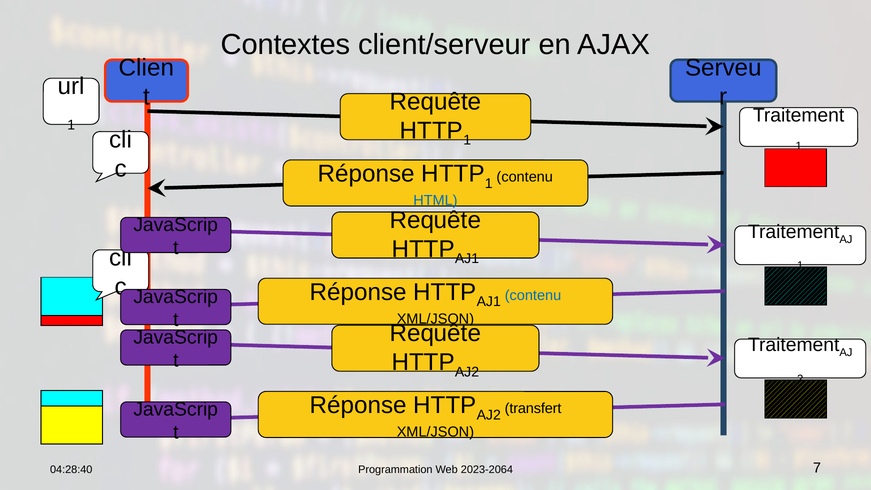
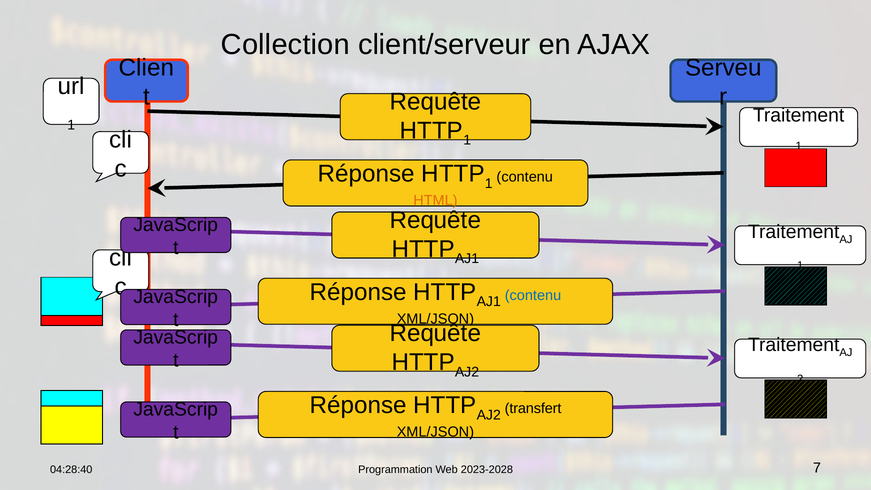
Contextes: Contextes -> Collection
HTML colour: blue -> orange
2023-2064: 2023-2064 -> 2023-2028
